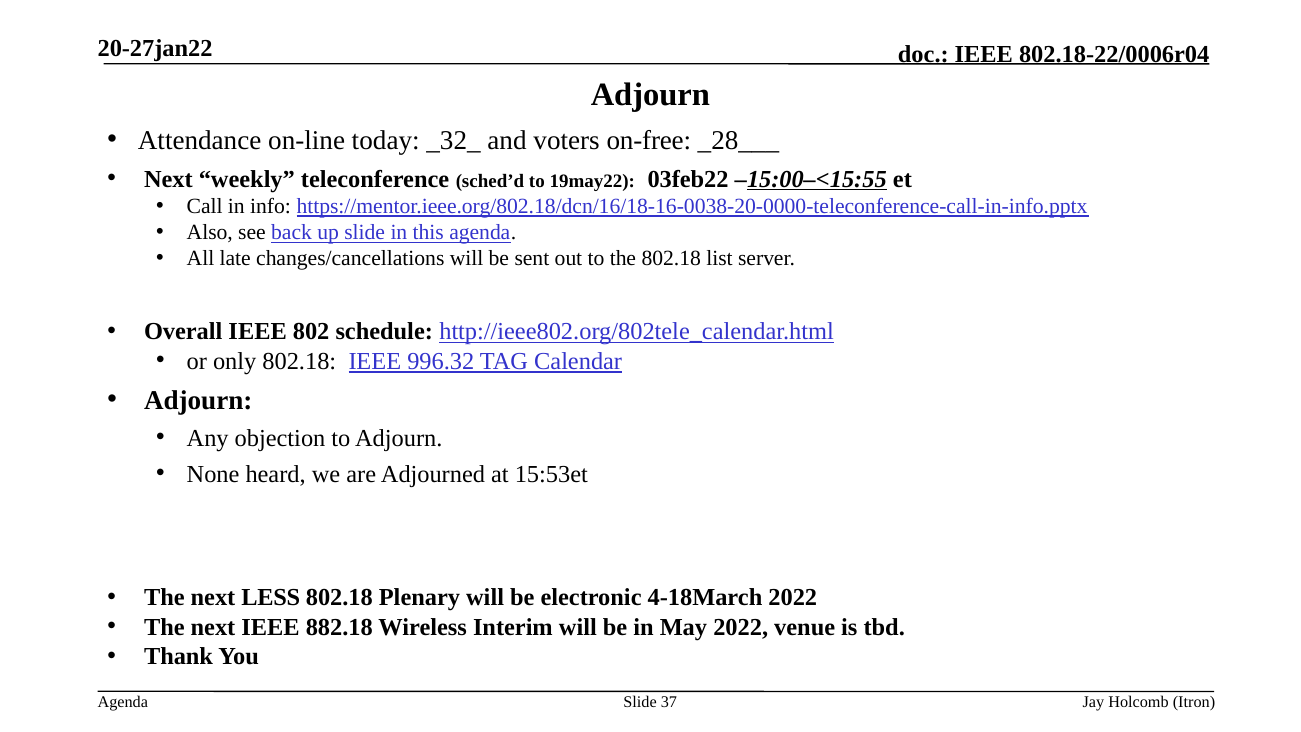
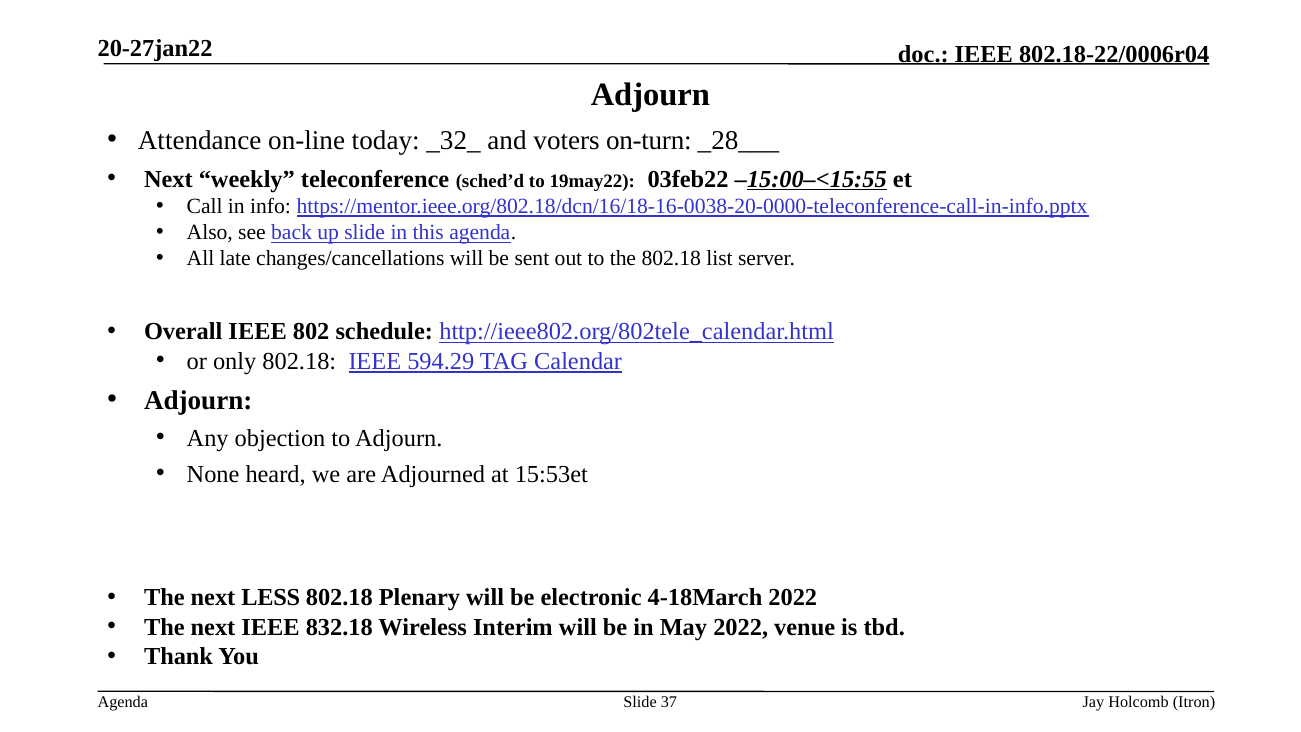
on-free: on-free -> on-turn
996.32: 996.32 -> 594.29
882.18: 882.18 -> 832.18
